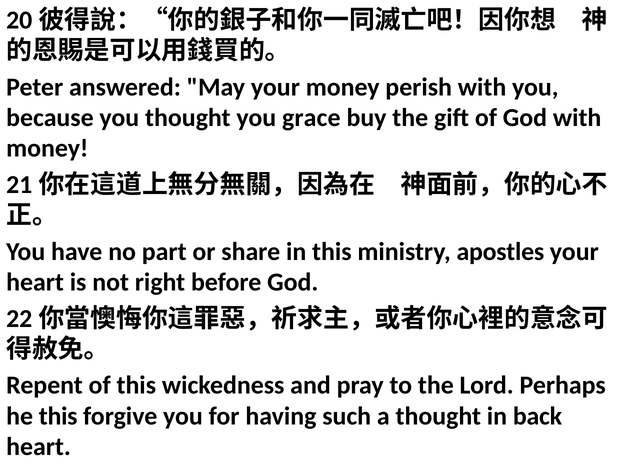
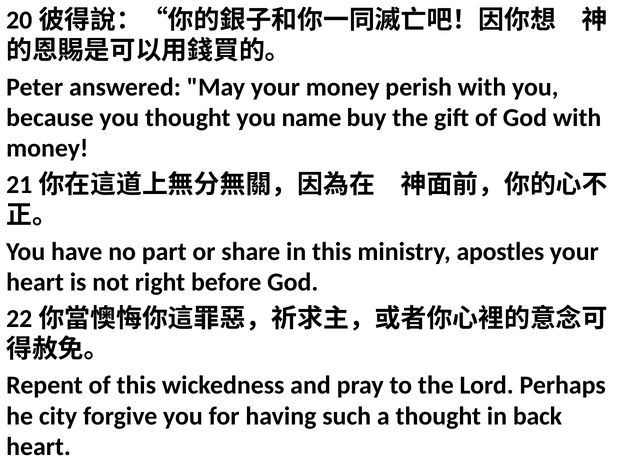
grace: grace -> name
he this: this -> city
